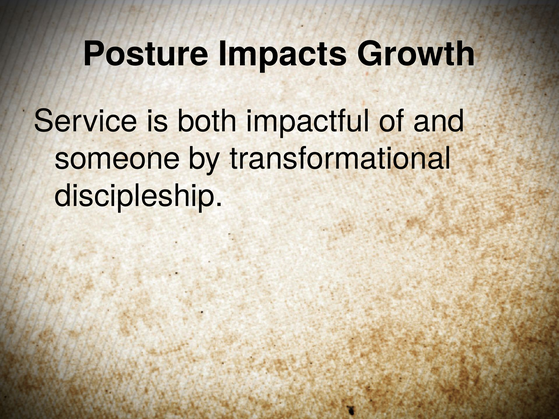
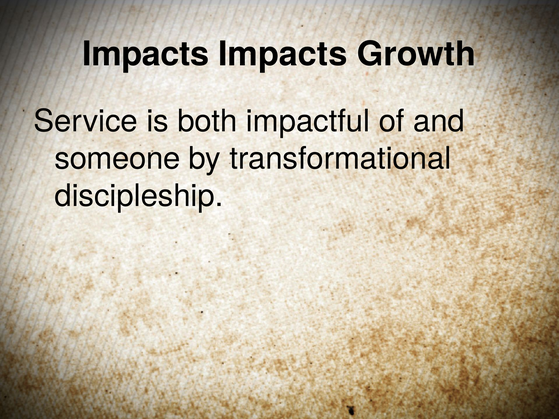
Posture at (146, 54): Posture -> Impacts
